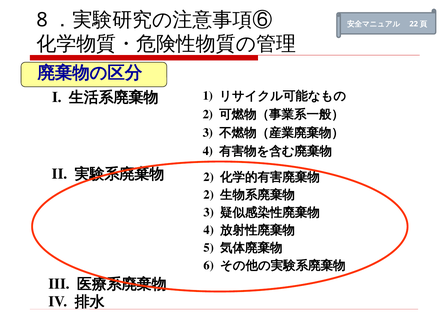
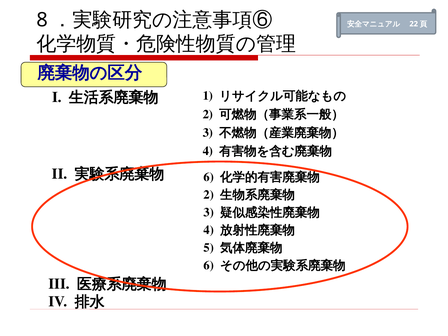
2 at (209, 177): 2 -> 6
